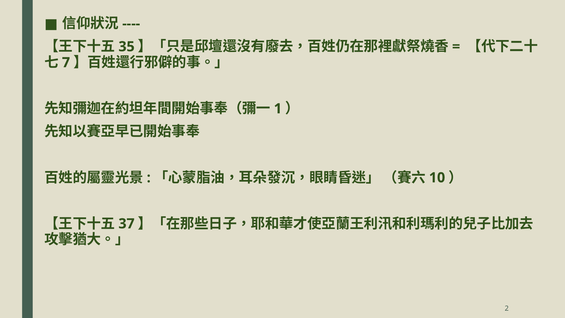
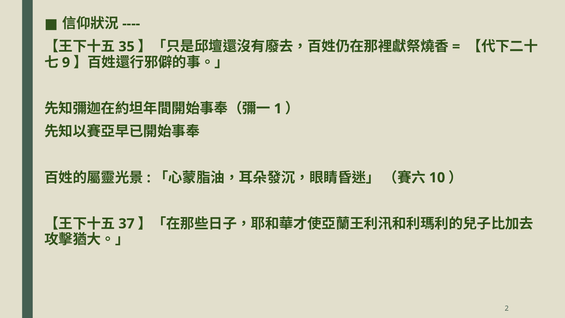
7: 7 -> 9
